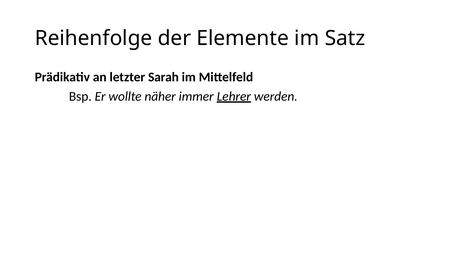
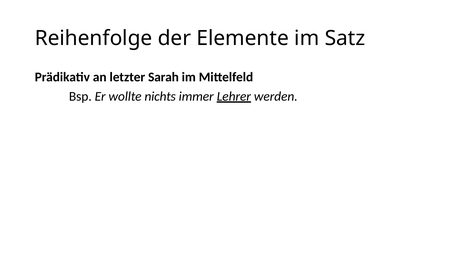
näher: näher -> nichts
